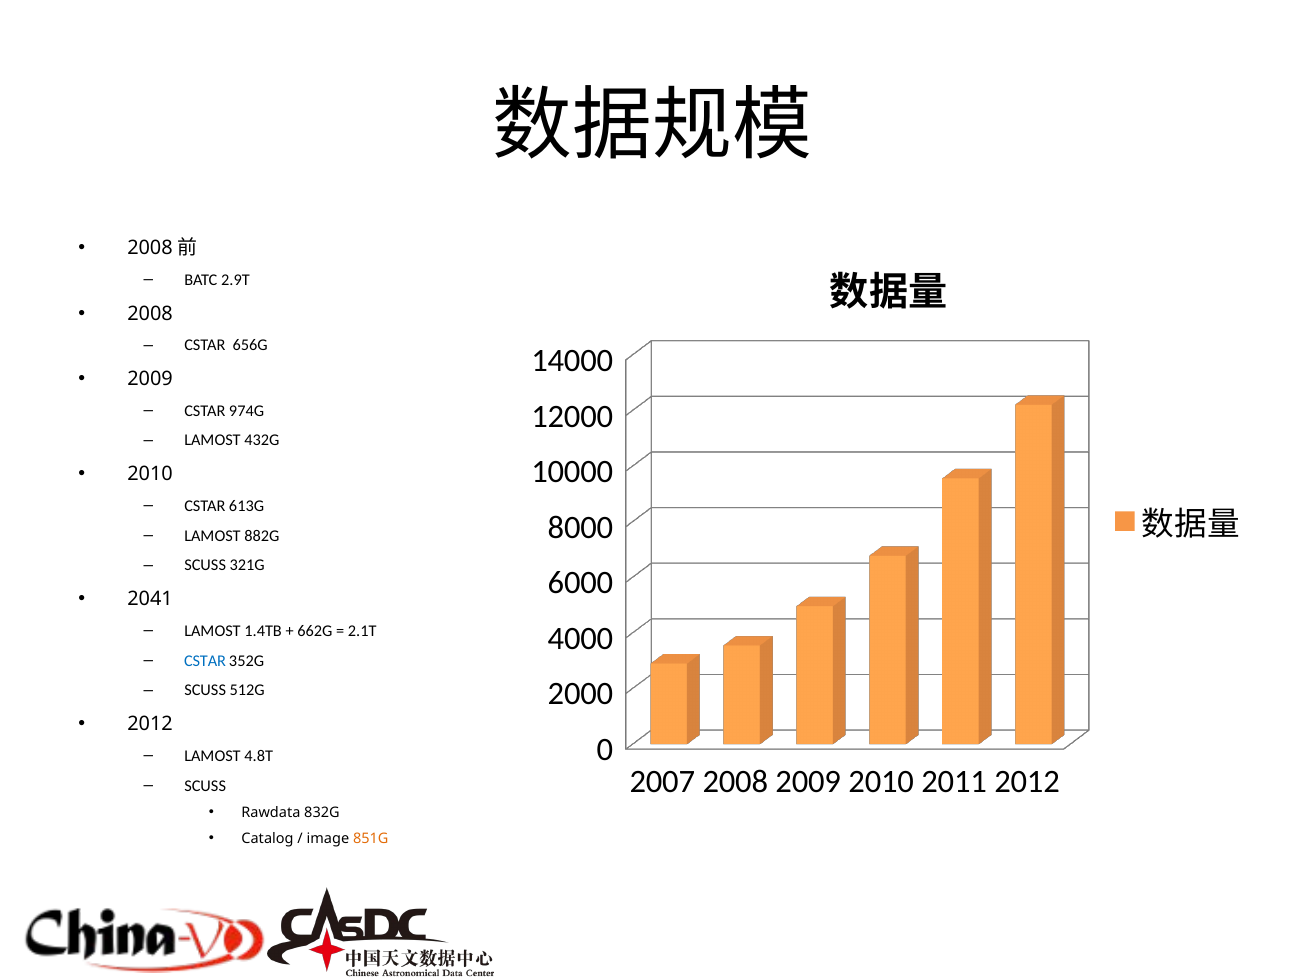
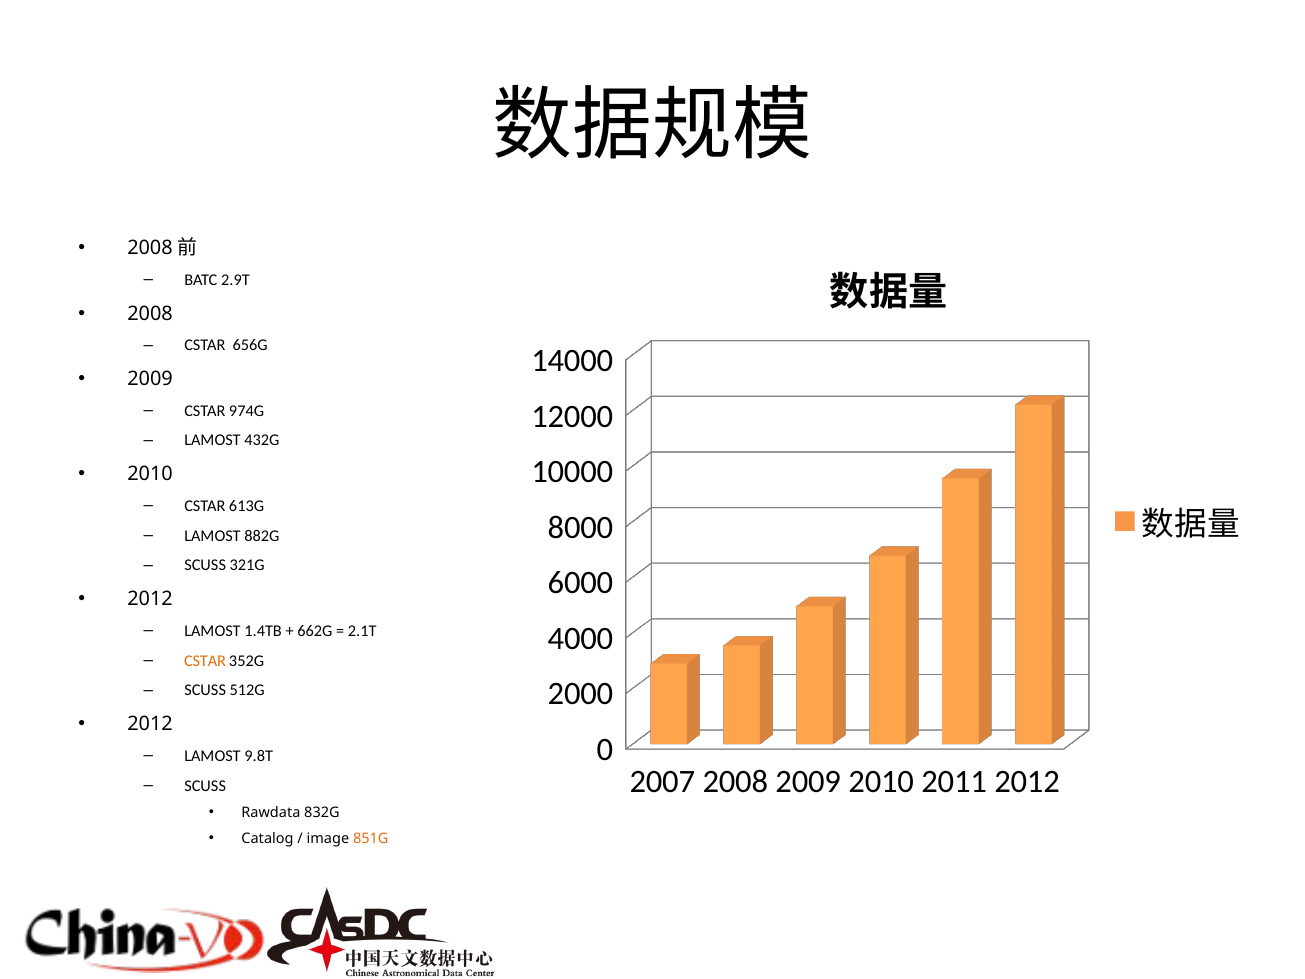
2041 at (150, 599): 2041 -> 2012
CSTAR at (205, 661) colour: blue -> orange
4.8T: 4.8T -> 9.8T
